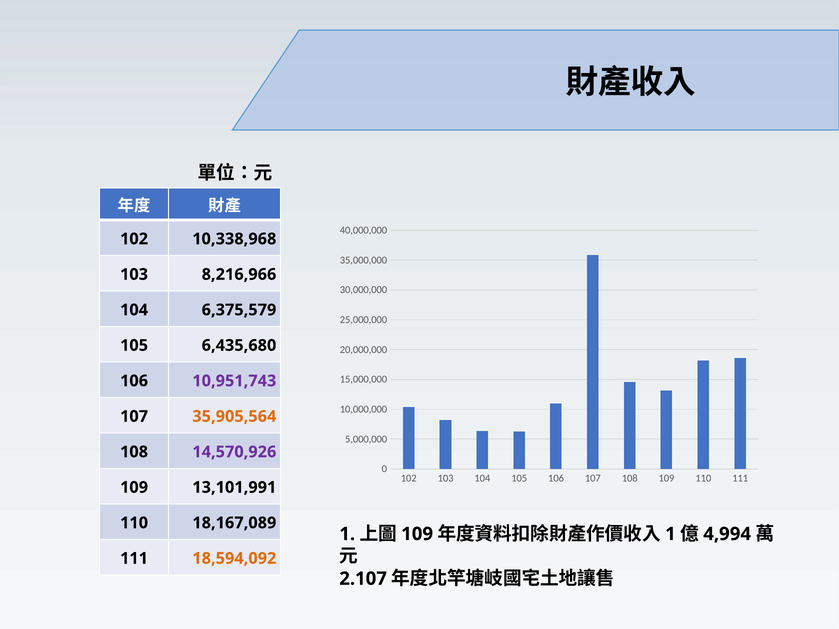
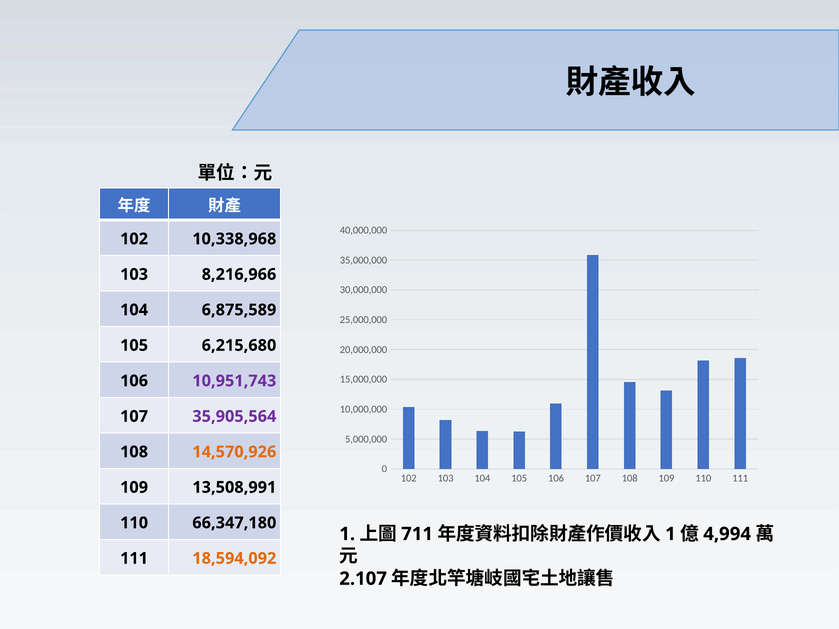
6,375,579: 6,375,579 -> 6,875,589
6,435,680: 6,435,680 -> 6,215,680
35,905,564 colour: orange -> purple
14,570,926 colour: purple -> orange
13,101,991: 13,101,991 -> 13,508,991
18,167,089: 18,167,089 -> 66,347,180
109 at (417, 534): 109 -> 711
